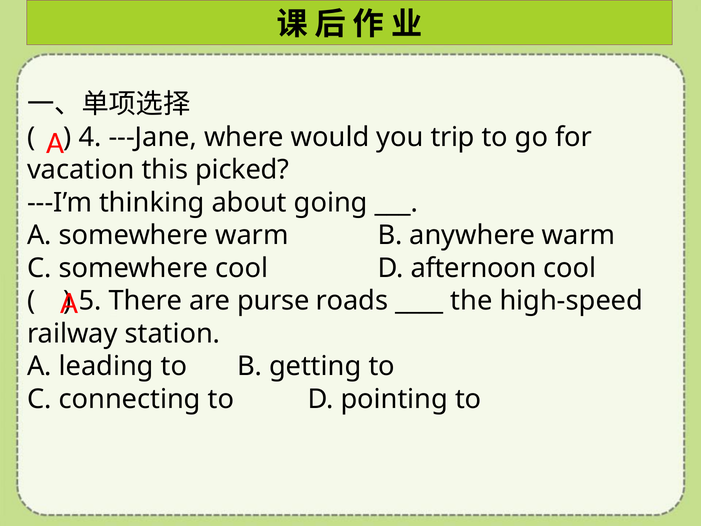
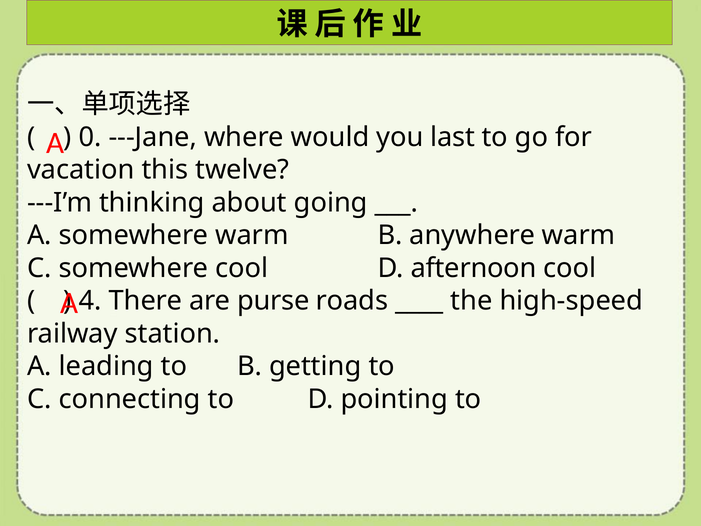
4: 4 -> 0
trip: trip -> last
picked: picked -> twelve
5: 5 -> 4
